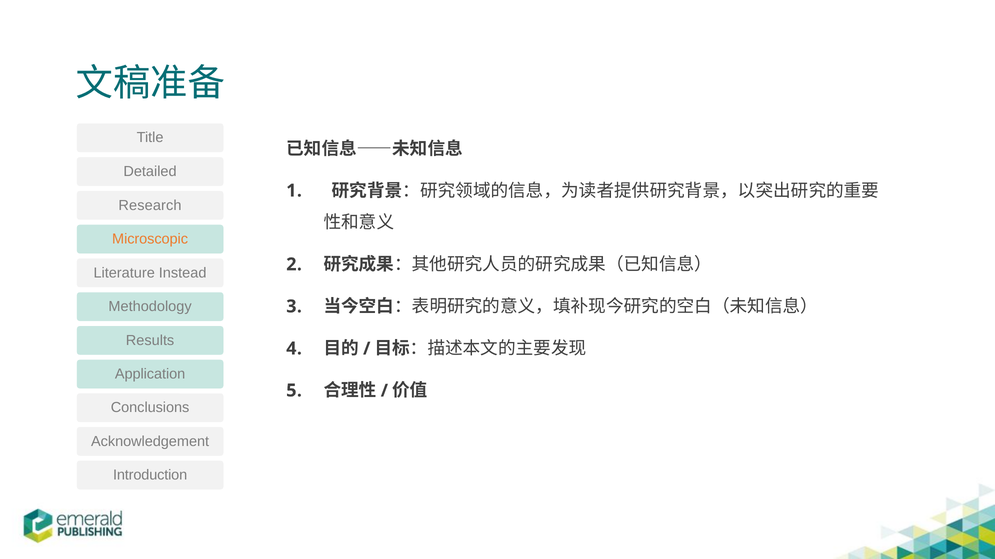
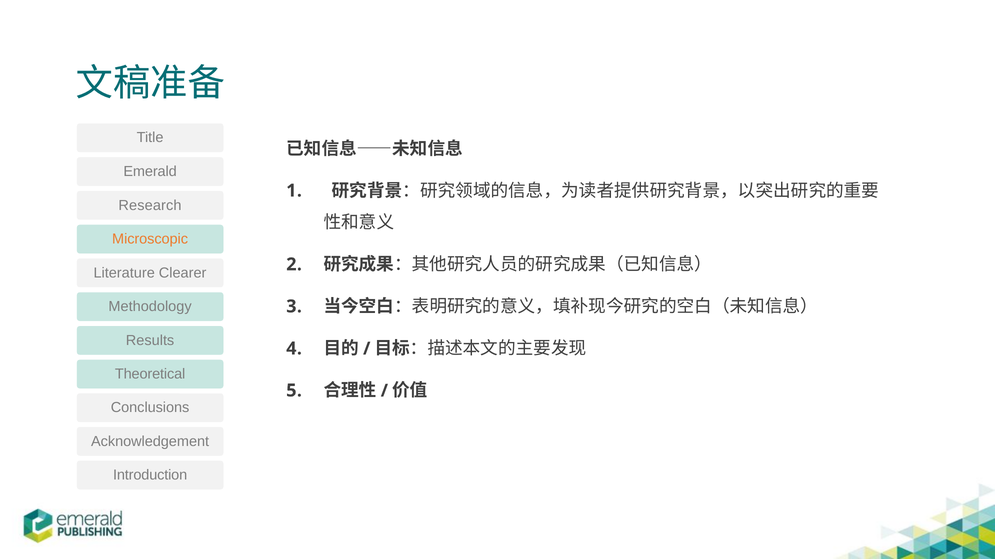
Detailed: Detailed -> Emerald
Instead: Instead -> Clearer
Application: Application -> Theoretical
